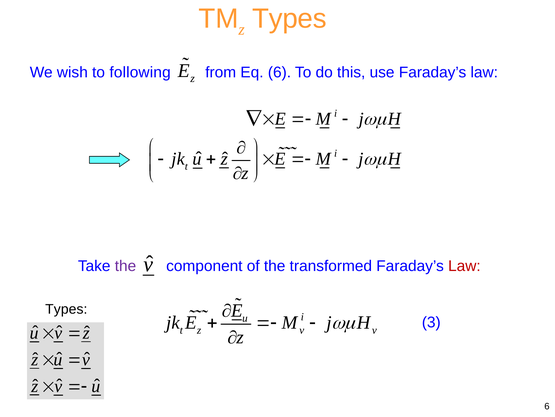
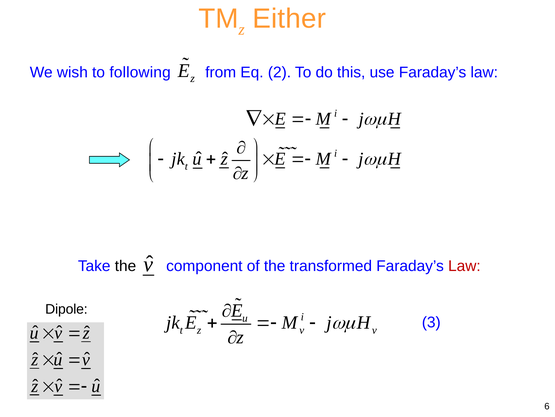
Types at (289, 19): Types -> Either
Eq 6: 6 -> 2
the at (125, 266) colour: purple -> black
Types at (66, 309): Types -> Dipole
